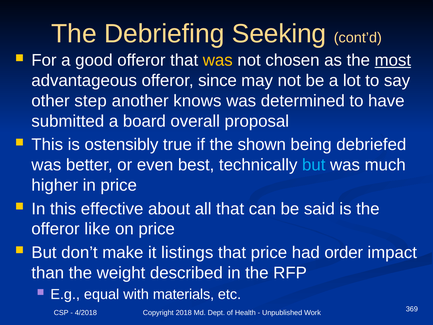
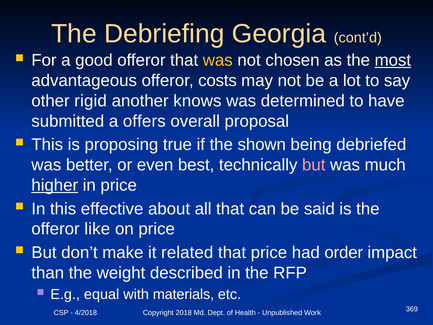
Seeking: Seeking -> Georgia
since: since -> costs
step: step -> rigid
board: board -> offers
ostensibly: ostensibly -> proposing
but at (314, 165) colour: light blue -> pink
higher underline: none -> present
listings: listings -> related
